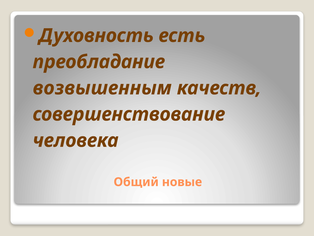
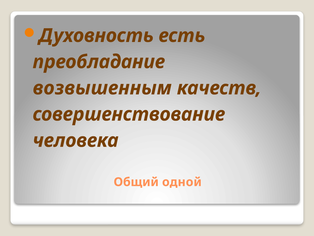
новые: новые -> одной
